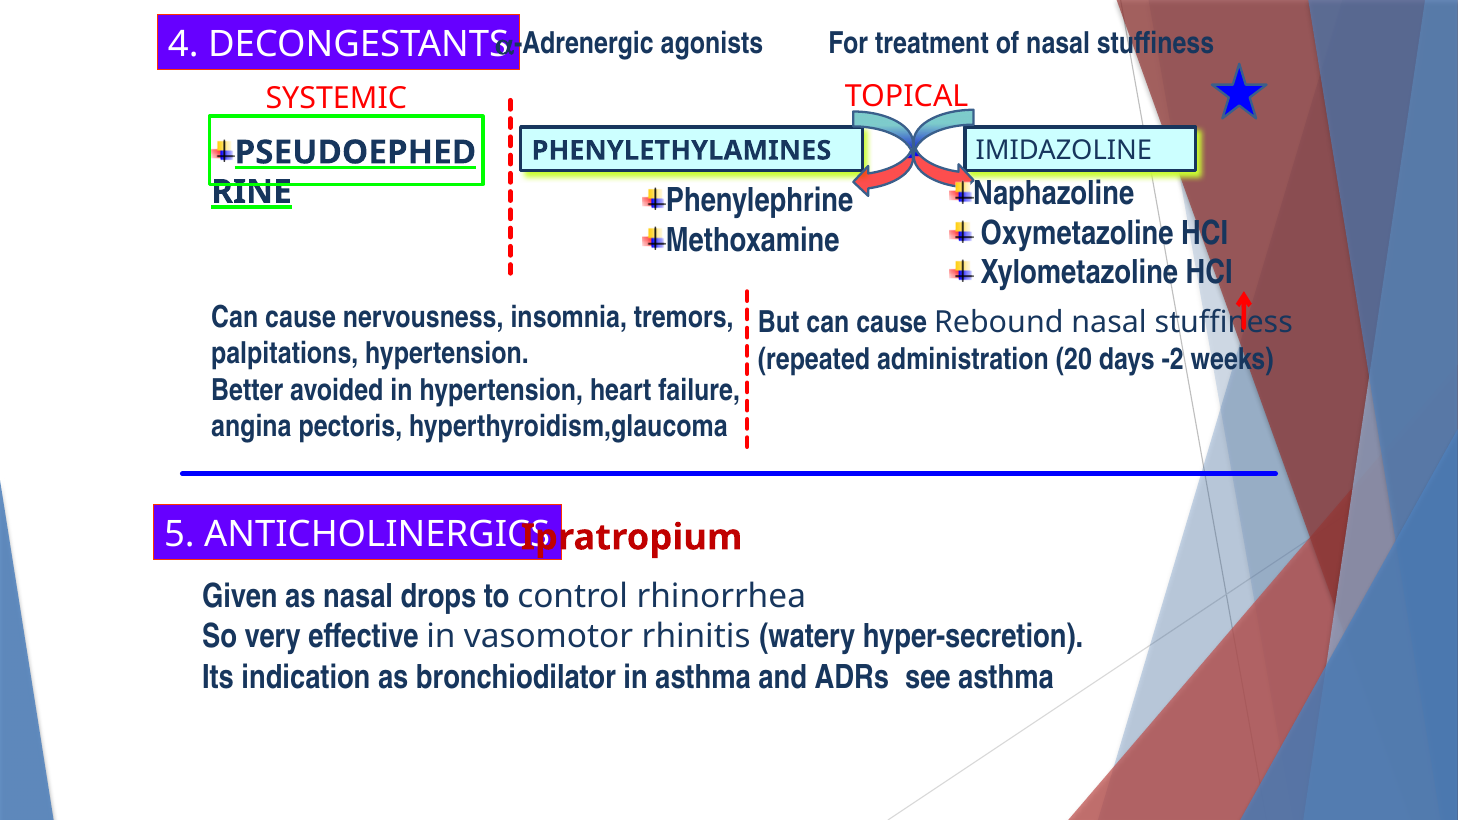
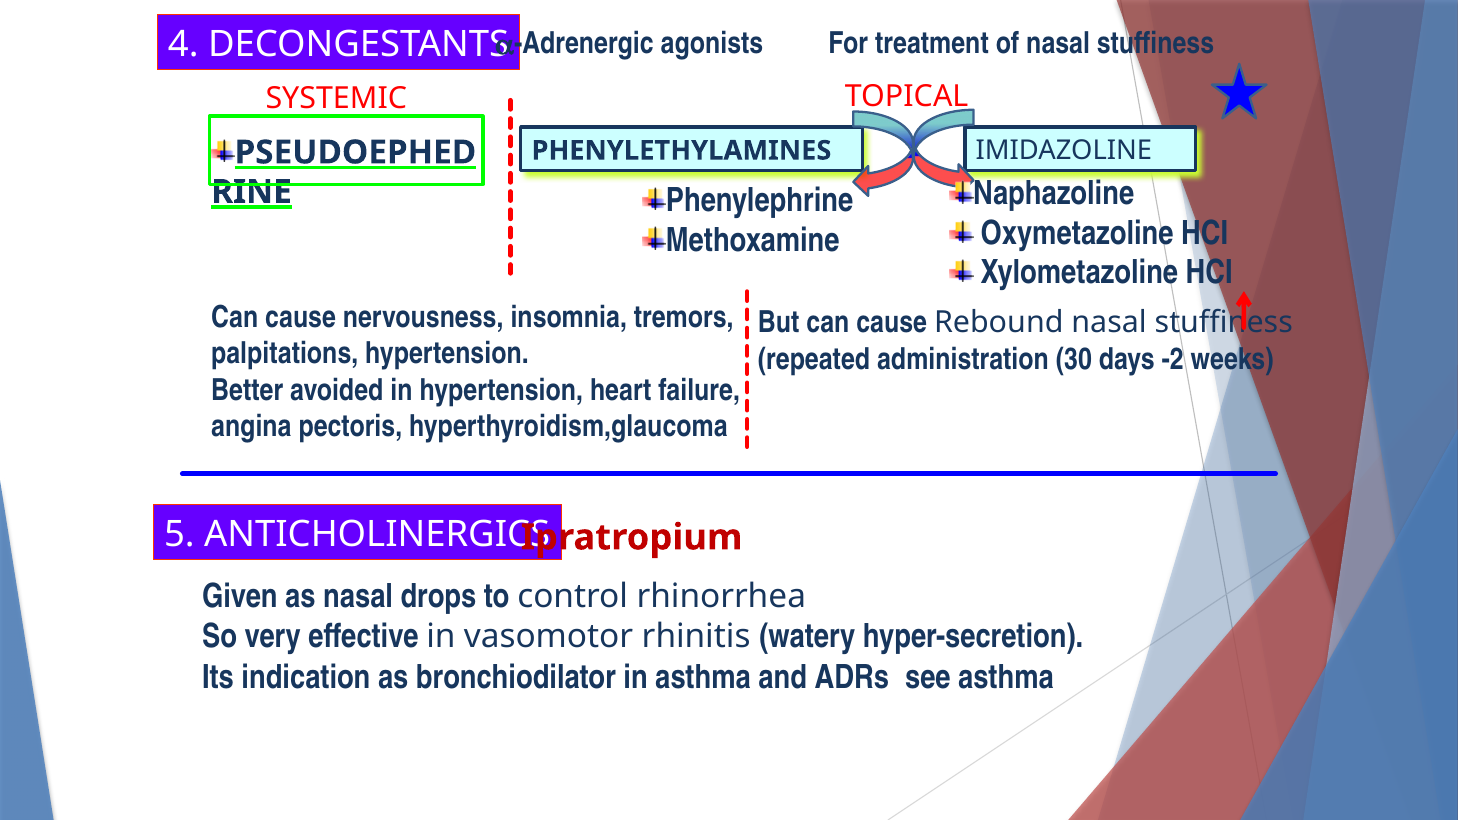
20: 20 -> 30
